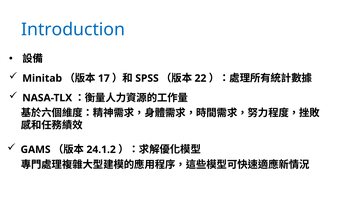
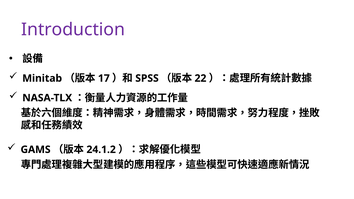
Introduction colour: blue -> purple
